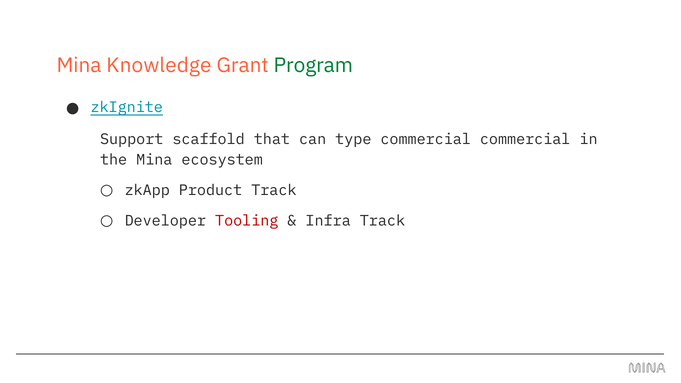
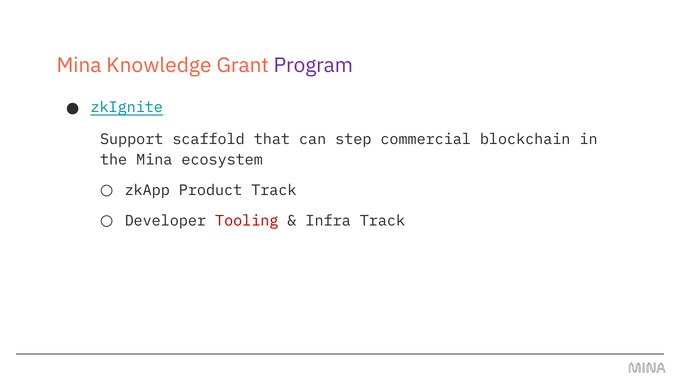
Program colour: green -> purple
type: type -> step
commercial commercial: commercial -> blockchain
